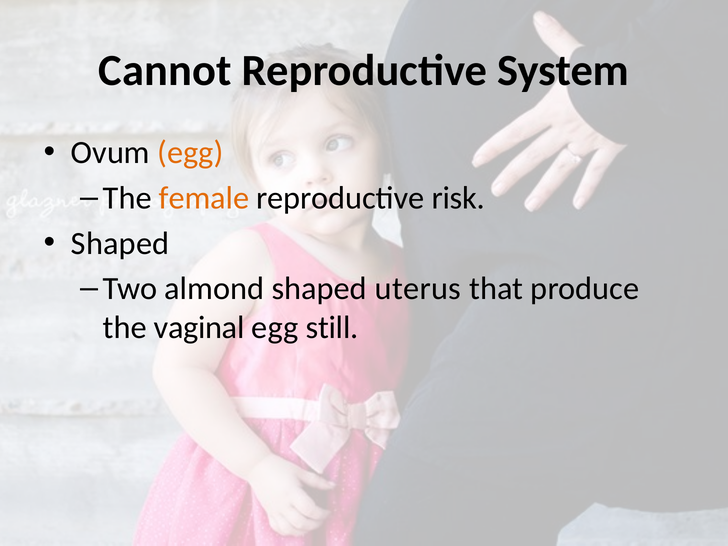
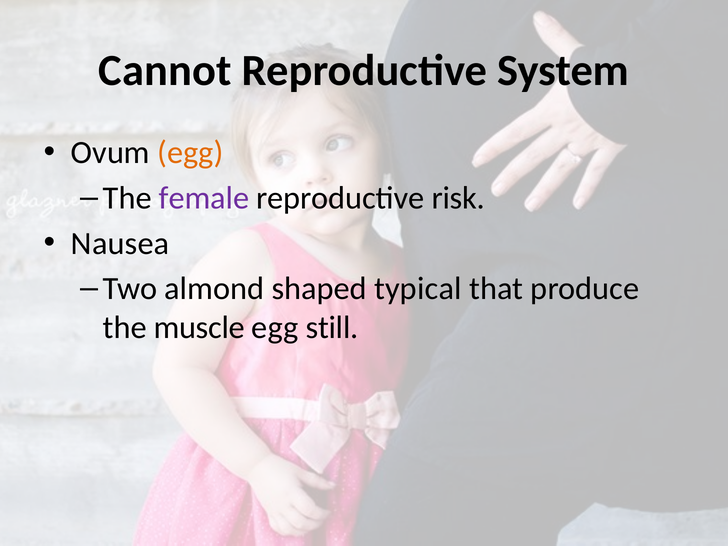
female colour: orange -> purple
Shaped at (120, 243): Shaped -> Nausea
uterus: uterus -> typical
vaginal: vaginal -> muscle
